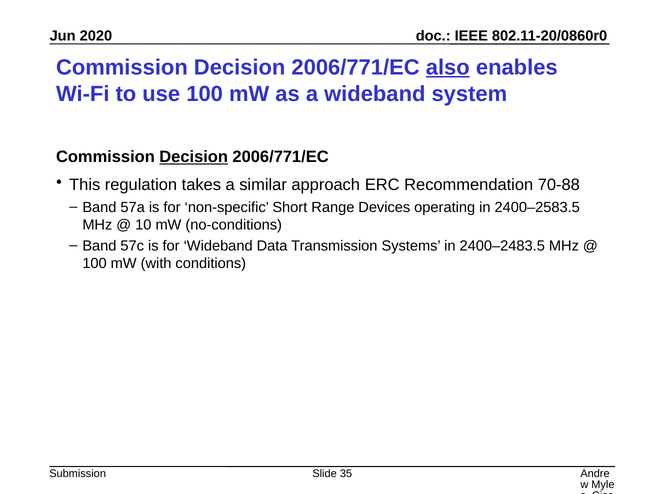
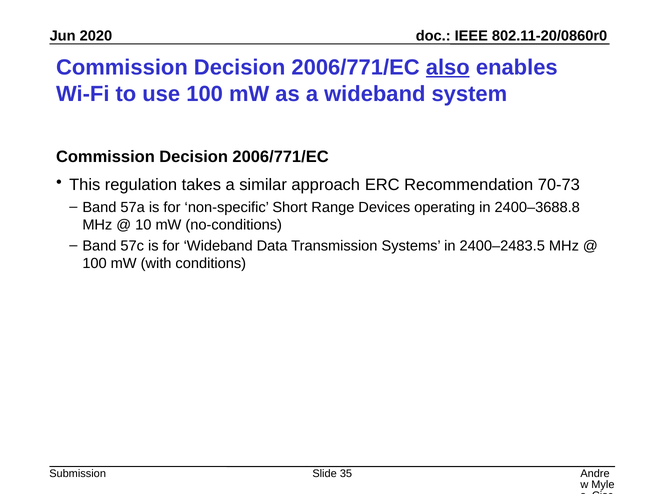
Decision at (194, 157) underline: present -> none
70-88: 70-88 -> 70-73
2400–2583.5: 2400–2583.5 -> 2400–3688.8
